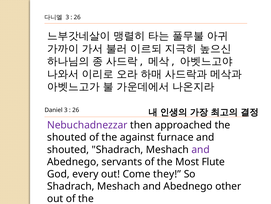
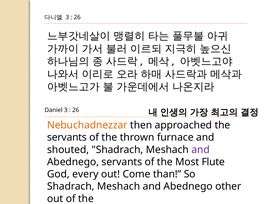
Nebuchadnezzar colour: purple -> orange
shouted at (67, 137): shouted -> servants
against: against -> thrown
they: they -> than
